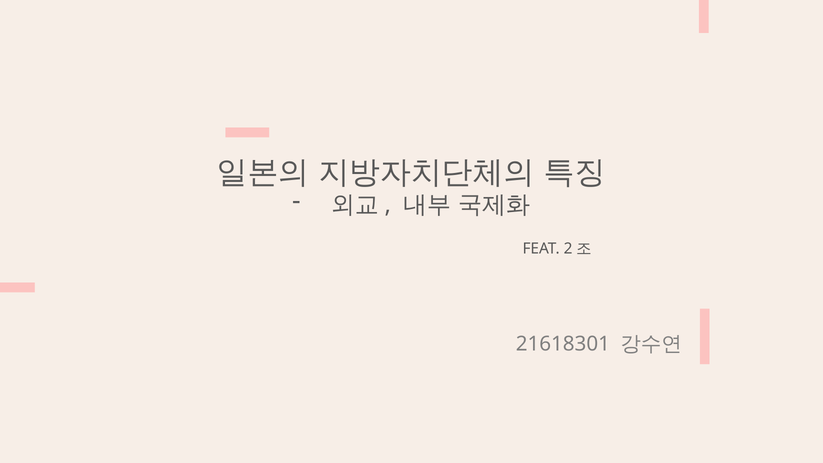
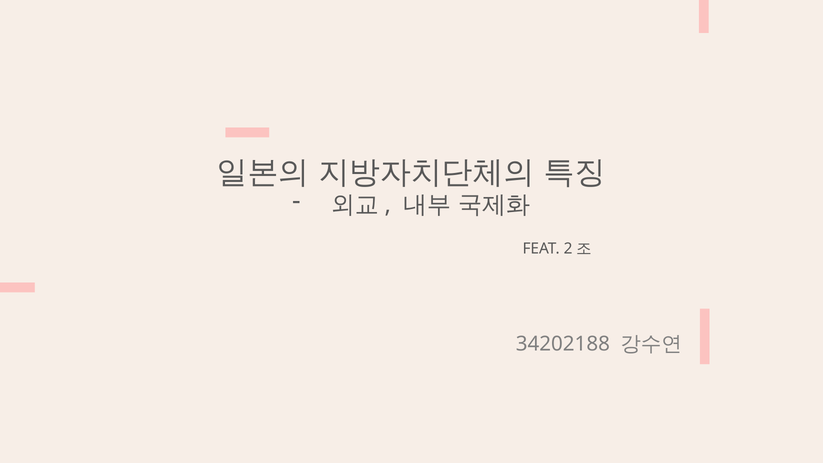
21618301: 21618301 -> 34202188
